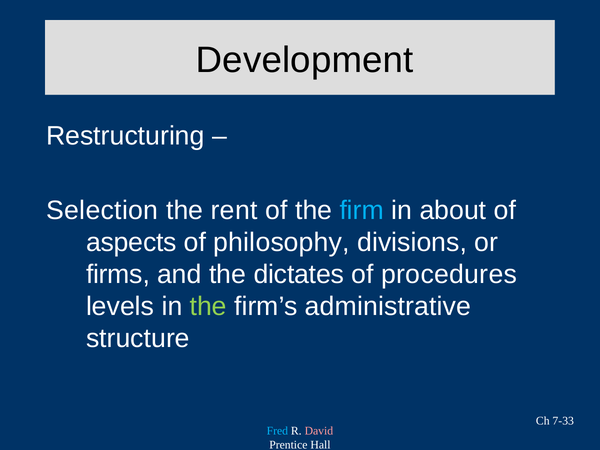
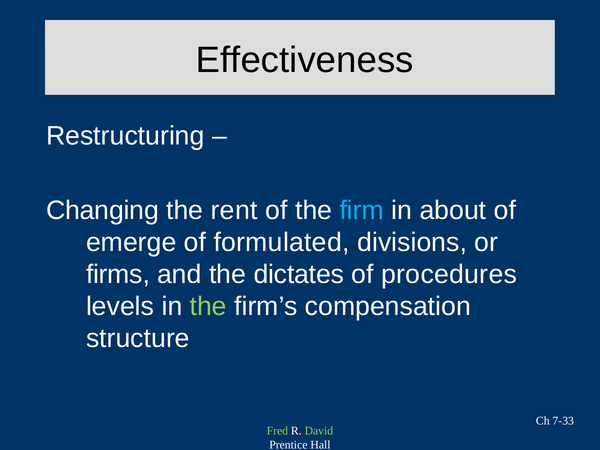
Development: Development -> Effectiveness
Selection: Selection -> Changing
aspects: aspects -> emerge
philosophy: philosophy -> formulated
administrative: administrative -> compensation
Fred colour: light blue -> light green
David colour: pink -> light green
